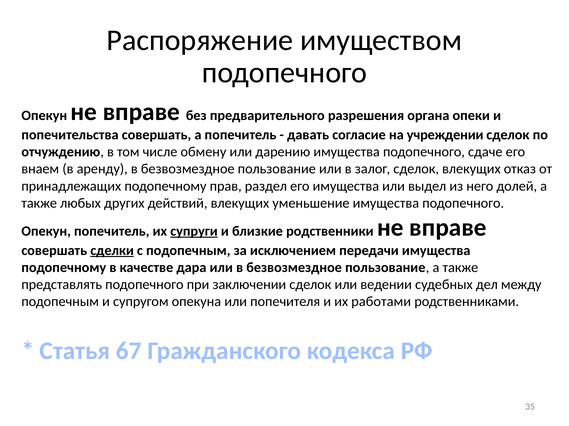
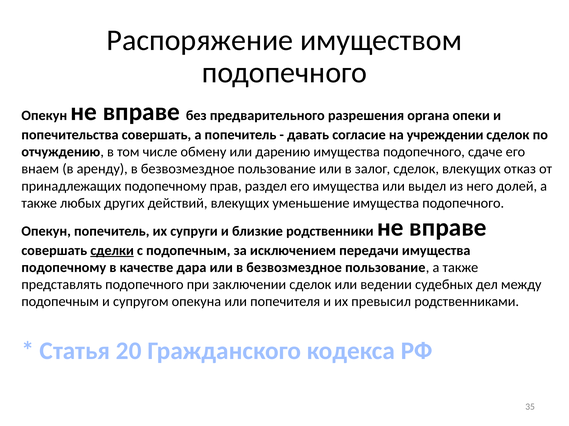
супруги underline: present -> none
работами: работами -> превысил
67: 67 -> 20
